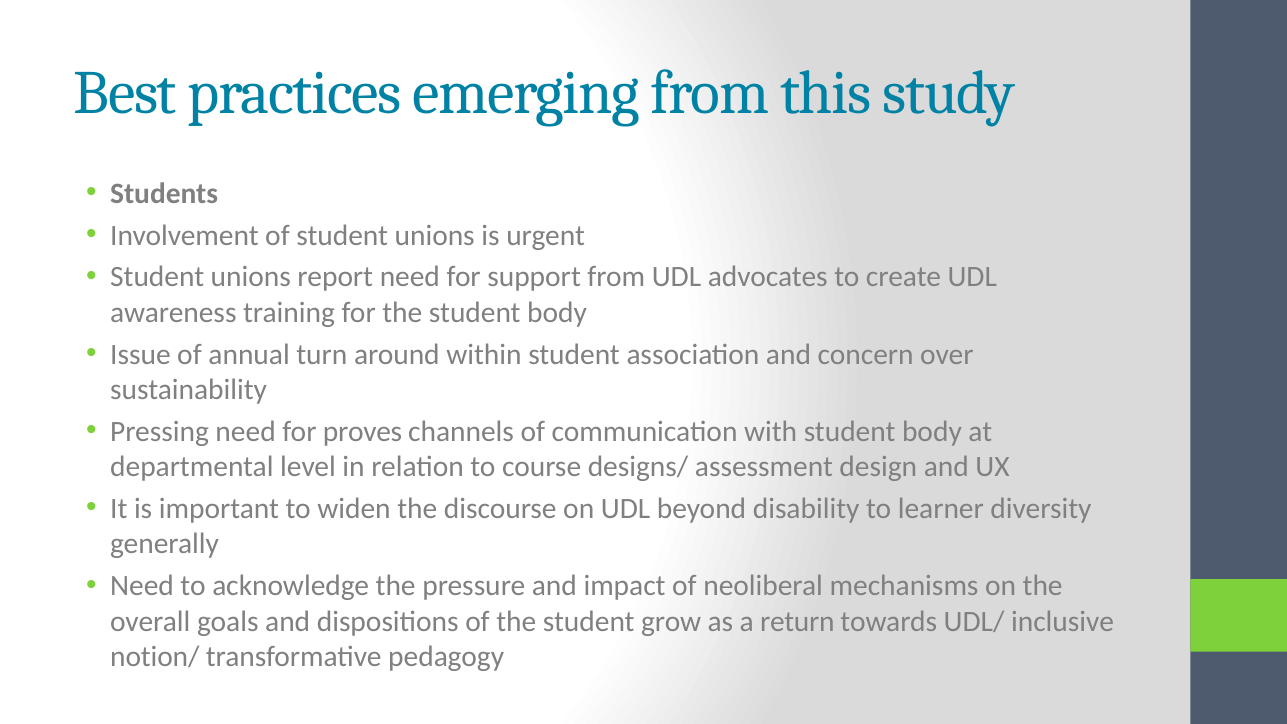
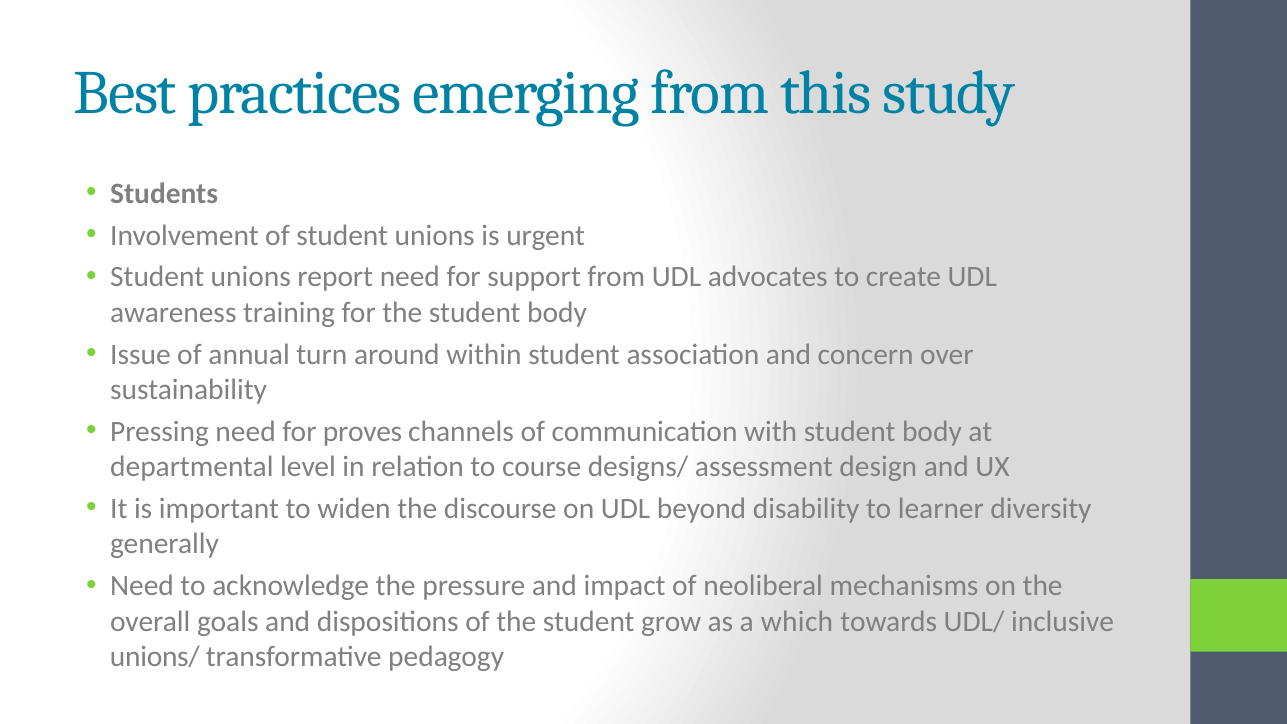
return: return -> which
notion/: notion/ -> unions/
